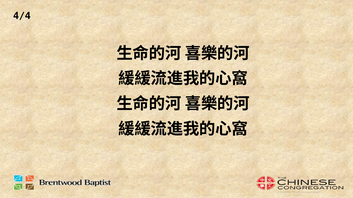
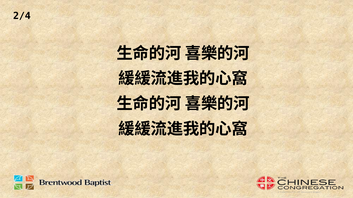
4/4: 4/4 -> 2/4
